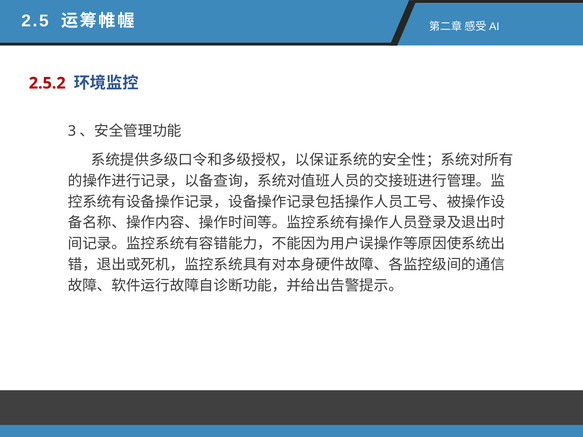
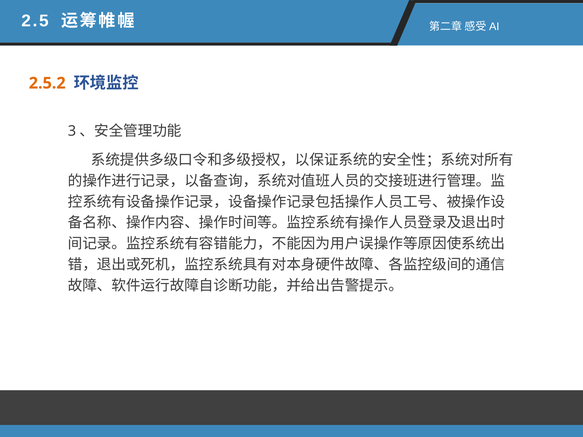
2.5.2 colour: red -> orange
